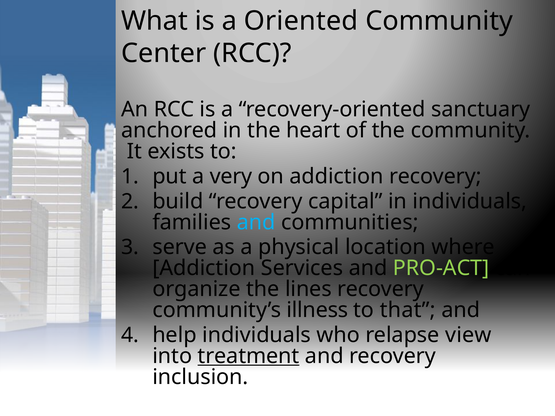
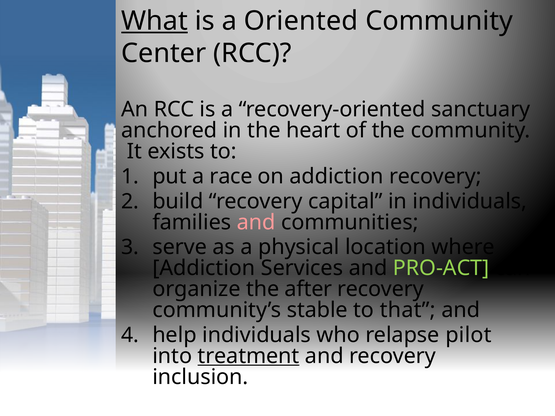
What underline: none -> present
very: very -> race
and at (256, 222) colour: light blue -> pink
lines: lines -> after
illness: illness -> stable
view: view -> pilot
